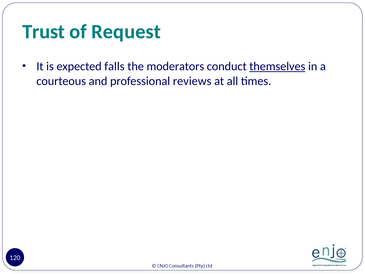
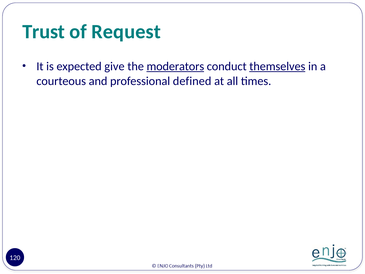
falls: falls -> give
moderators underline: none -> present
reviews: reviews -> defined
